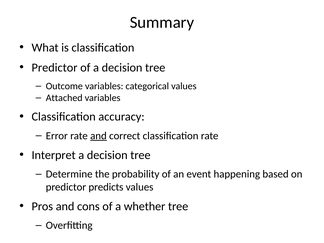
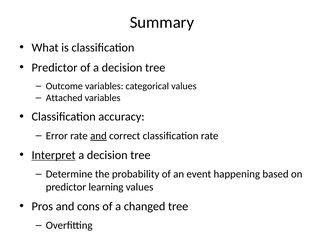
Interpret underline: none -> present
predicts: predicts -> learning
whether: whether -> changed
